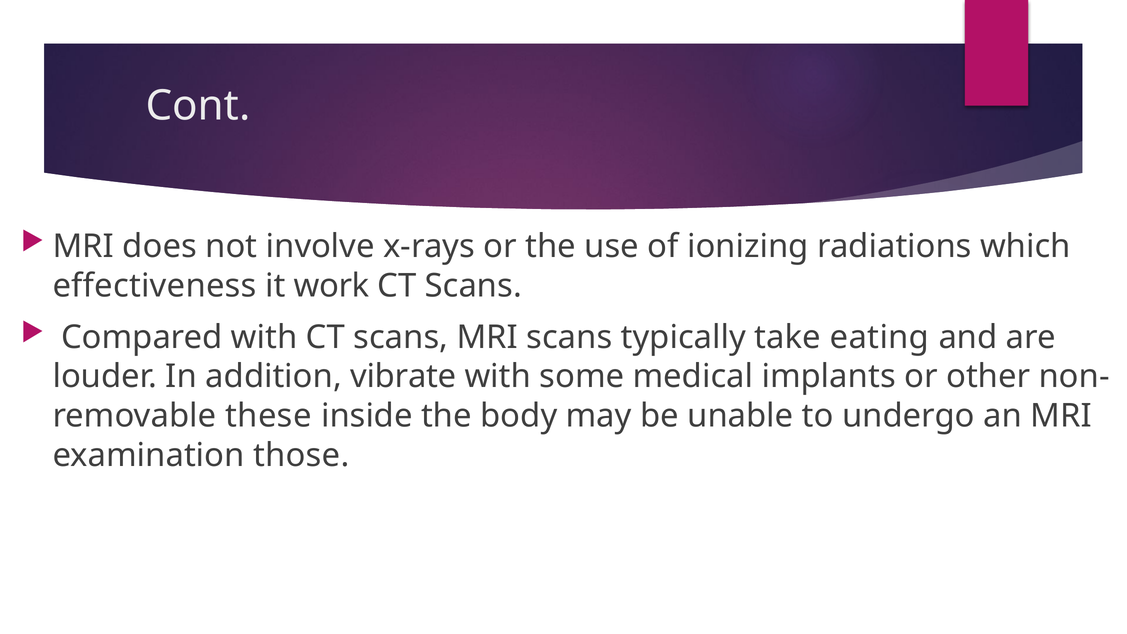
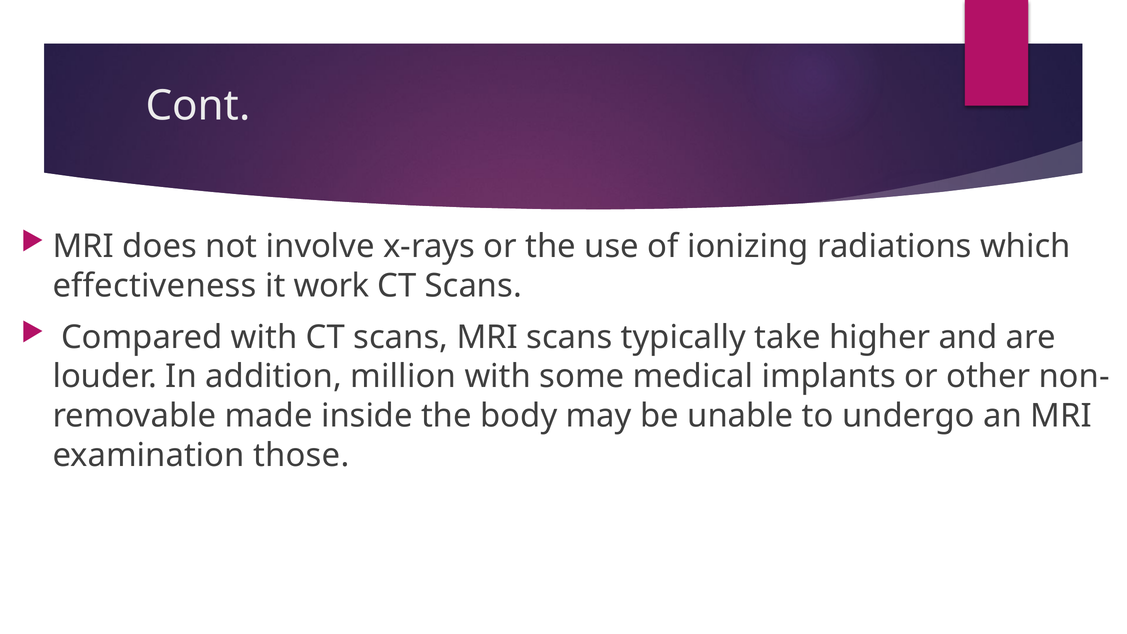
eating: eating -> higher
vibrate: vibrate -> million
these: these -> made
